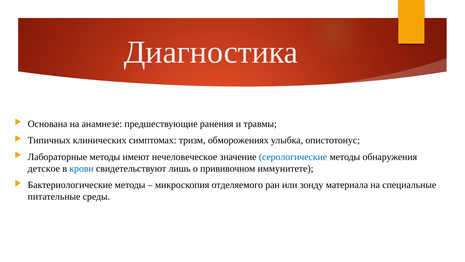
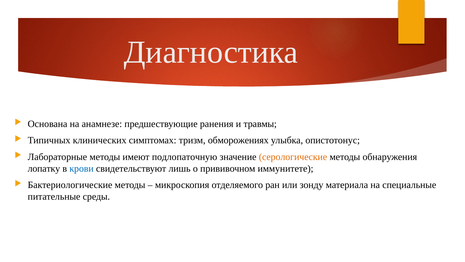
нечеловеческое: нечеловеческое -> подлопаточную
серологические colour: blue -> orange
детское: детское -> лопатку
